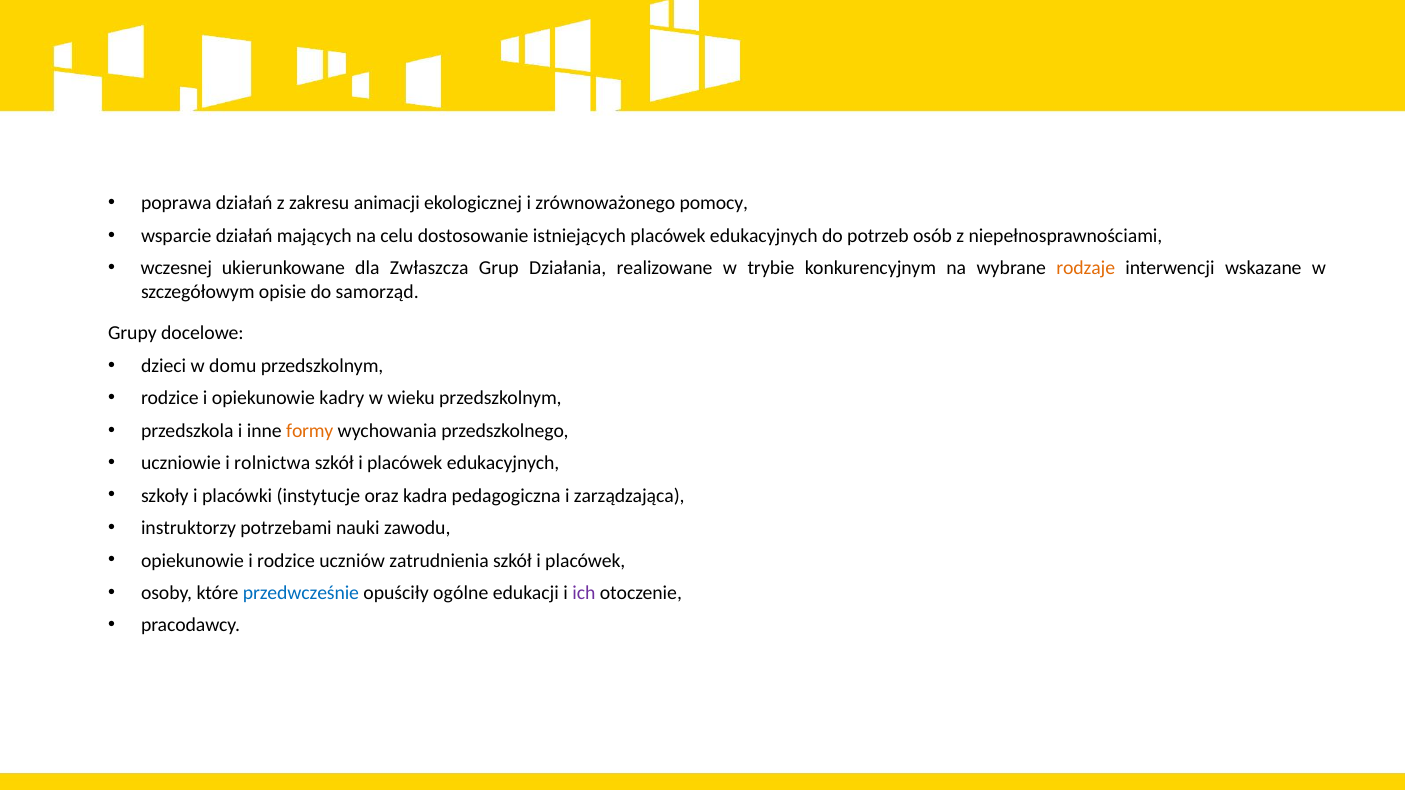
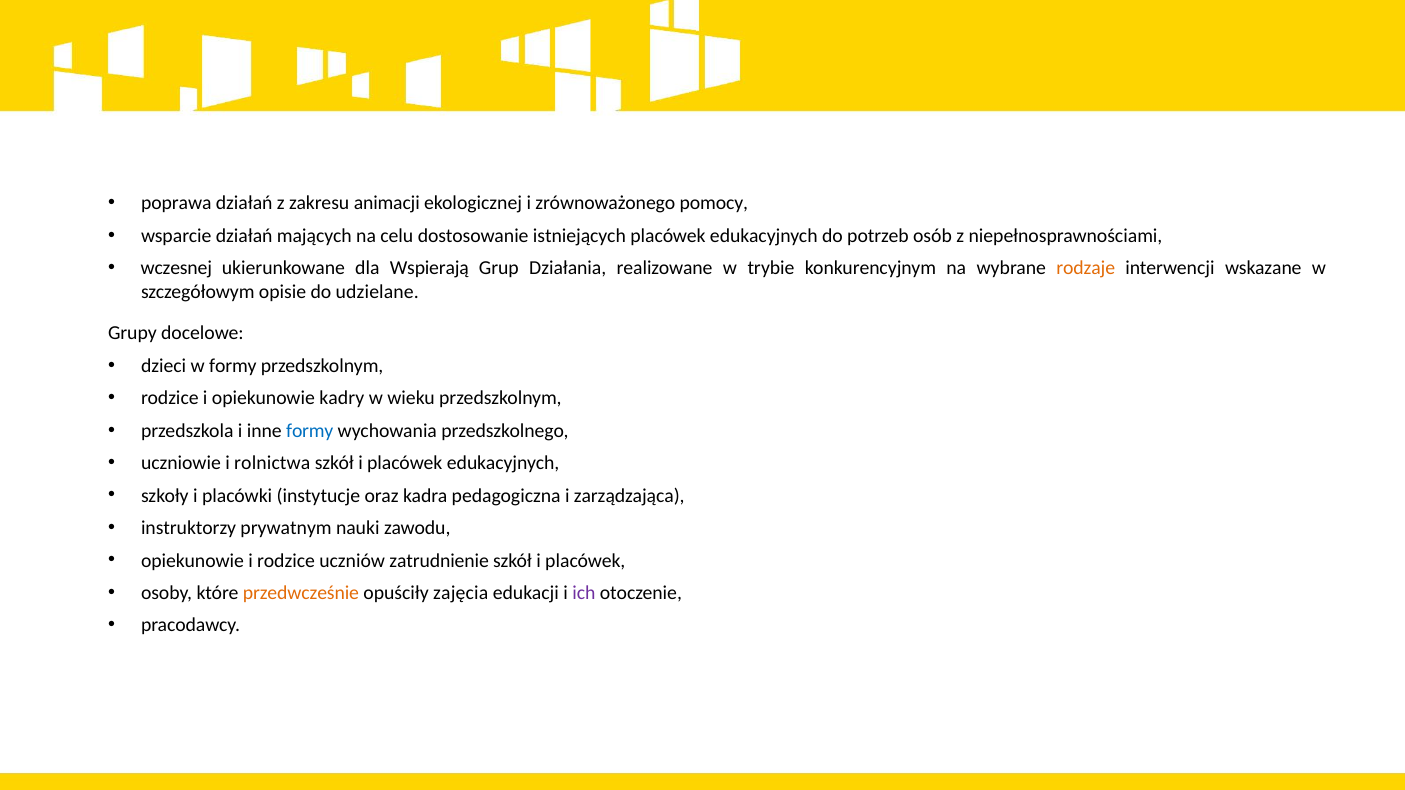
Zwłaszcza: Zwłaszcza -> Wspierają
samorząd: samorząd -> udzielane
w domu: domu -> formy
formy at (310, 431) colour: orange -> blue
potrzebami: potrzebami -> prywatnym
zatrudnienia: zatrudnienia -> zatrudnienie
przedwcześnie colour: blue -> orange
ogólne: ogólne -> zajęcia
